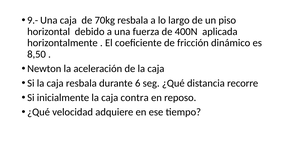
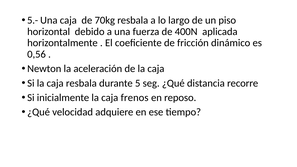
9.-: 9.- -> 5.-
8,50: 8,50 -> 0,56
6: 6 -> 5
contra: contra -> frenos
